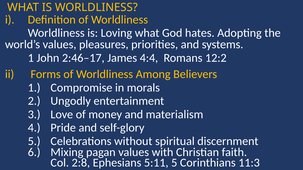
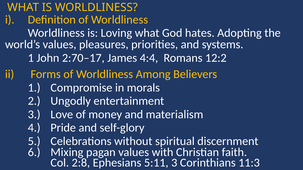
2:46–17: 2:46–17 -> 2:70–17
5:11 5: 5 -> 3
